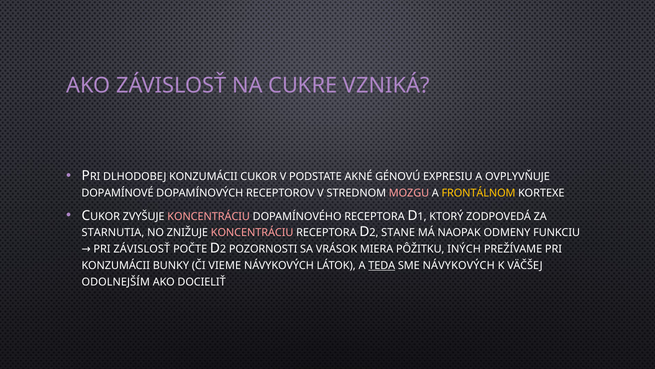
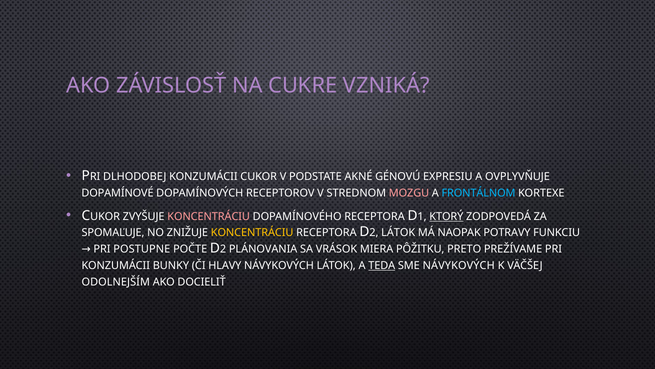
FRONTÁLNOM colour: yellow -> light blue
KTORÝ underline: none -> present
STARNUTIA: STARNUTIA -> SPOMAĽUJE
KONCENTRÁCIU at (252, 232) colour: pink -> yellow
STANE at (398, 232): STANE -> LÁTOK
ODMENY: ODMENY -> POTRAVY
PRI ZÁVISLOSŤ: ZÁVISLOSŤ -> POSTUPNE
POZORNOSTI: POZORNOSTI -> PLÁNOVANIA
INÝCH: INÝCH -> PRETO
VIEME: VIEME -> HLAVY
